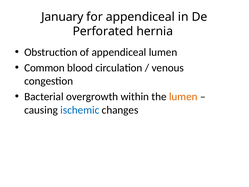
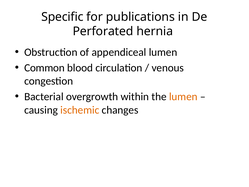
January: January -> Specific
for appendiceal: appendiceal -> publications
ischemic colour: blue -> orange
